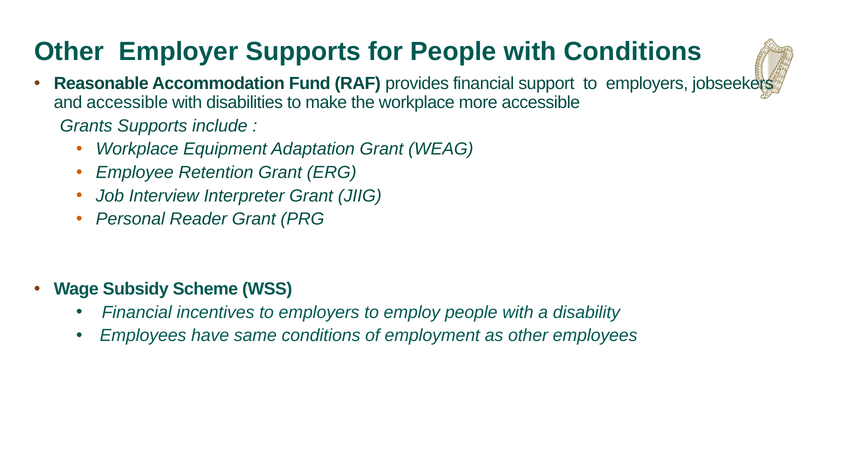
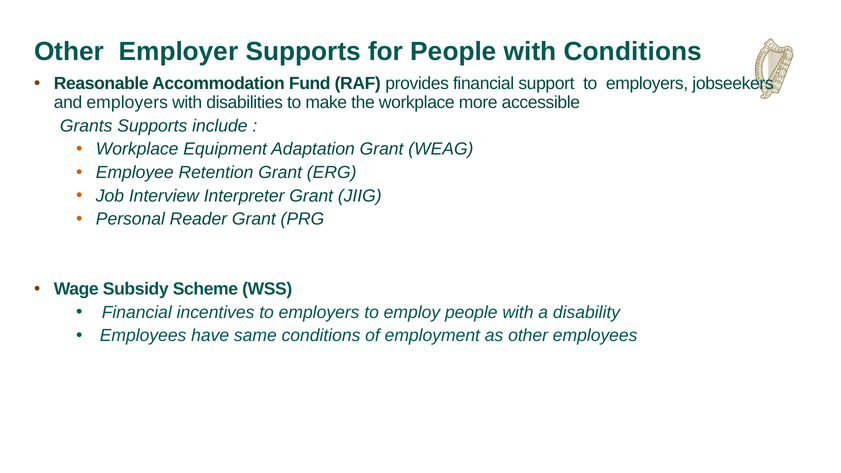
and accessible: accessible -> employers
